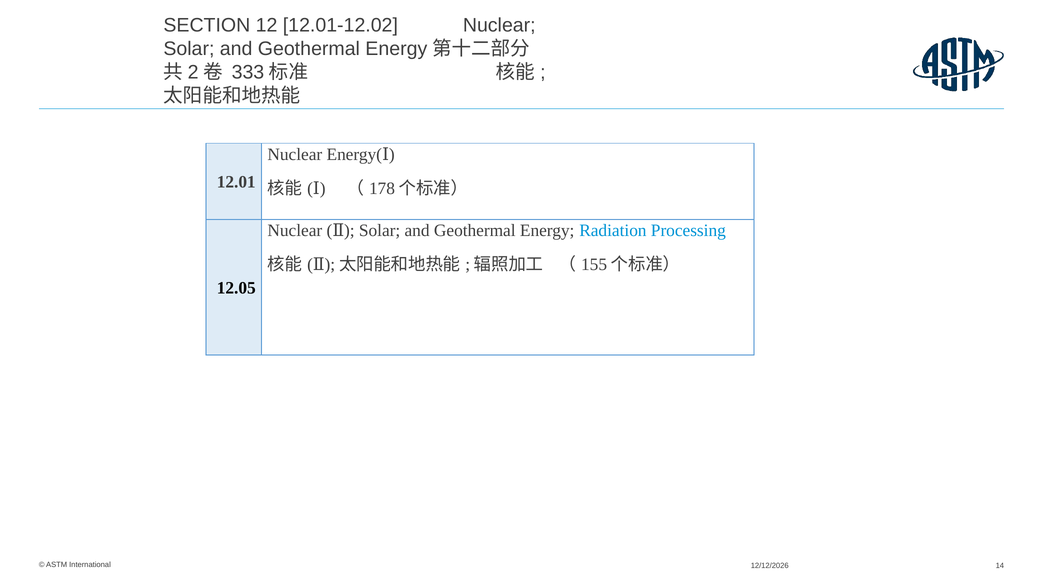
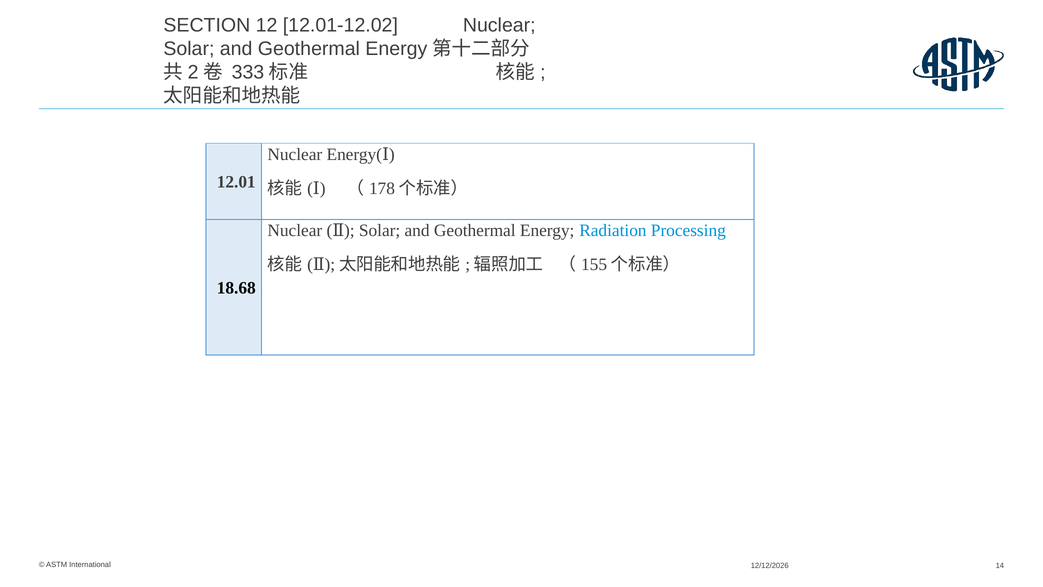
12.05: 12.05 -> 18.68
